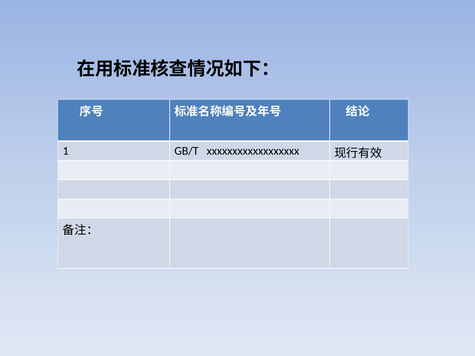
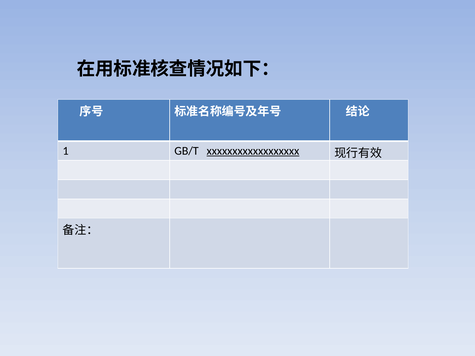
xxxxxxxxxxxxxxxxxx underline: none -> present
